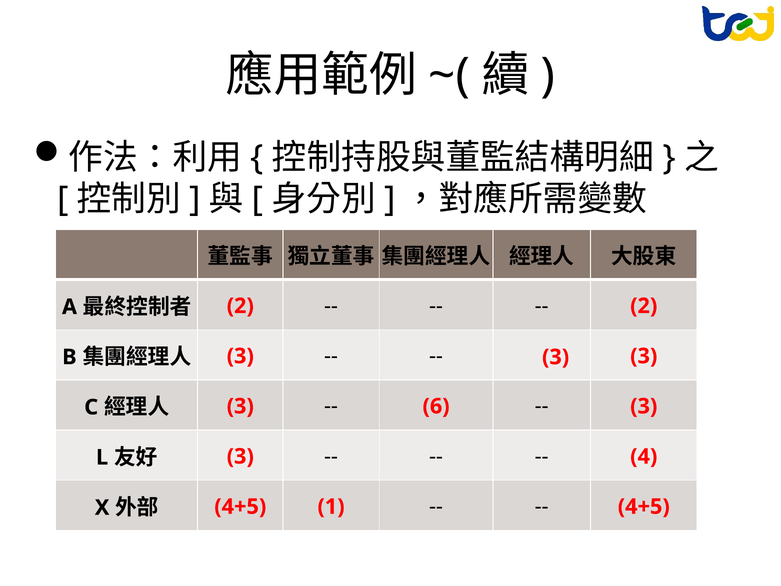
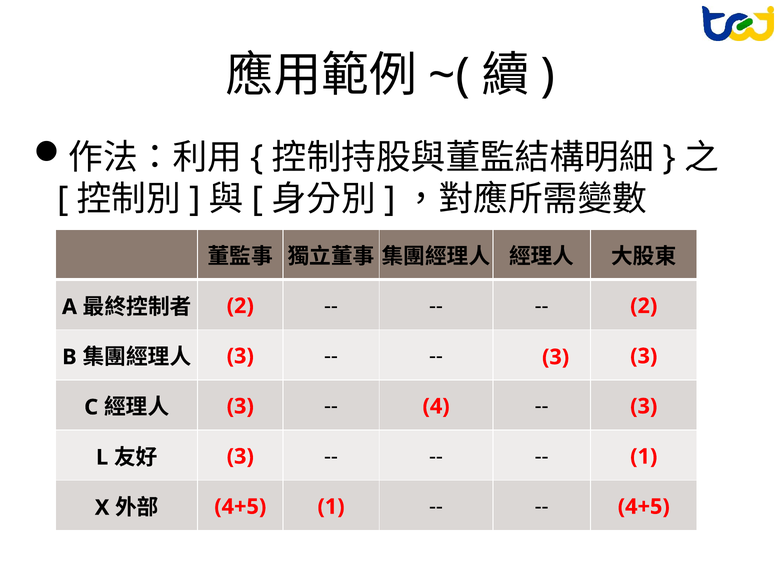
6: 6 -> 4
4 at (644, 456): 4 -> 1
